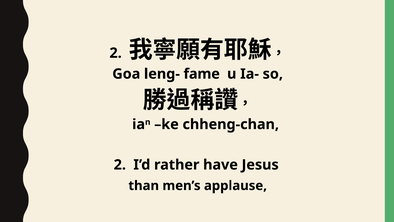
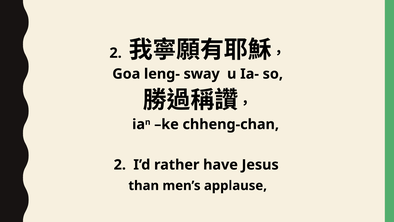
fame: fame -> sway
